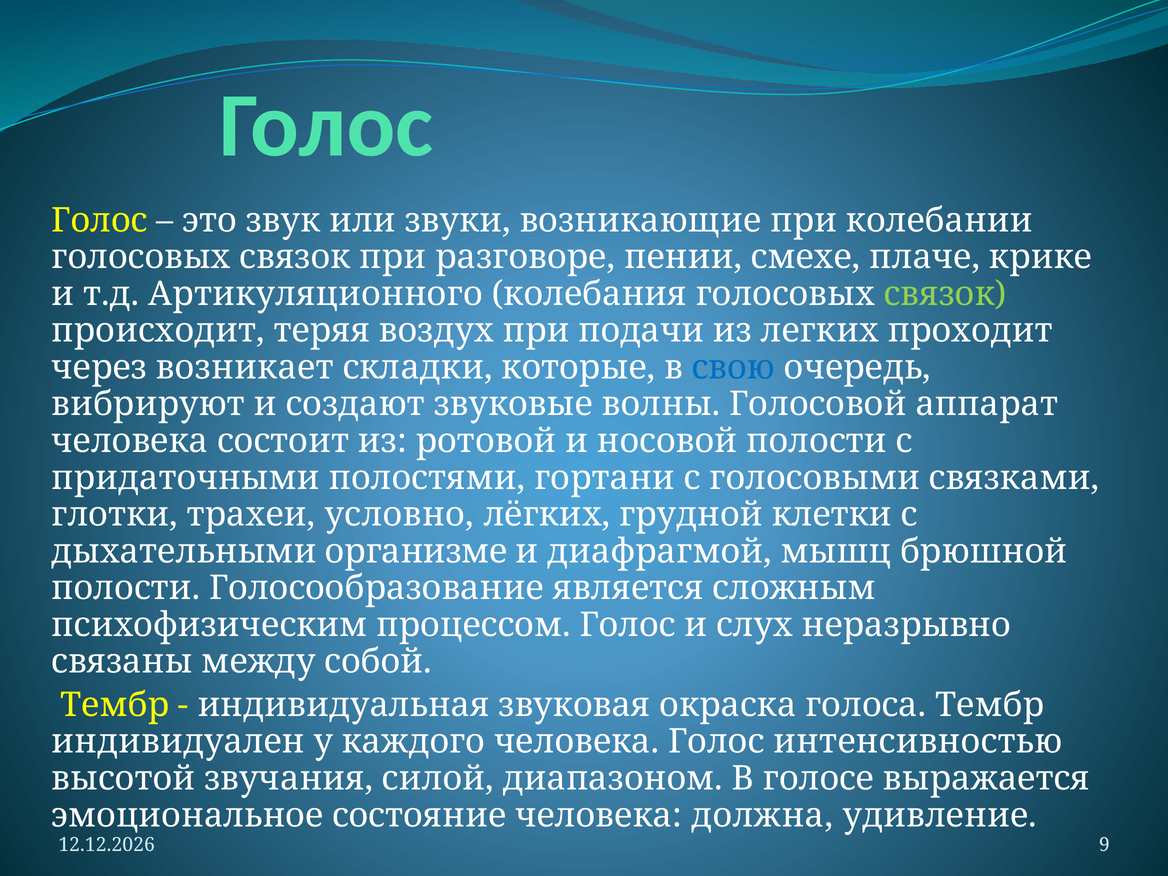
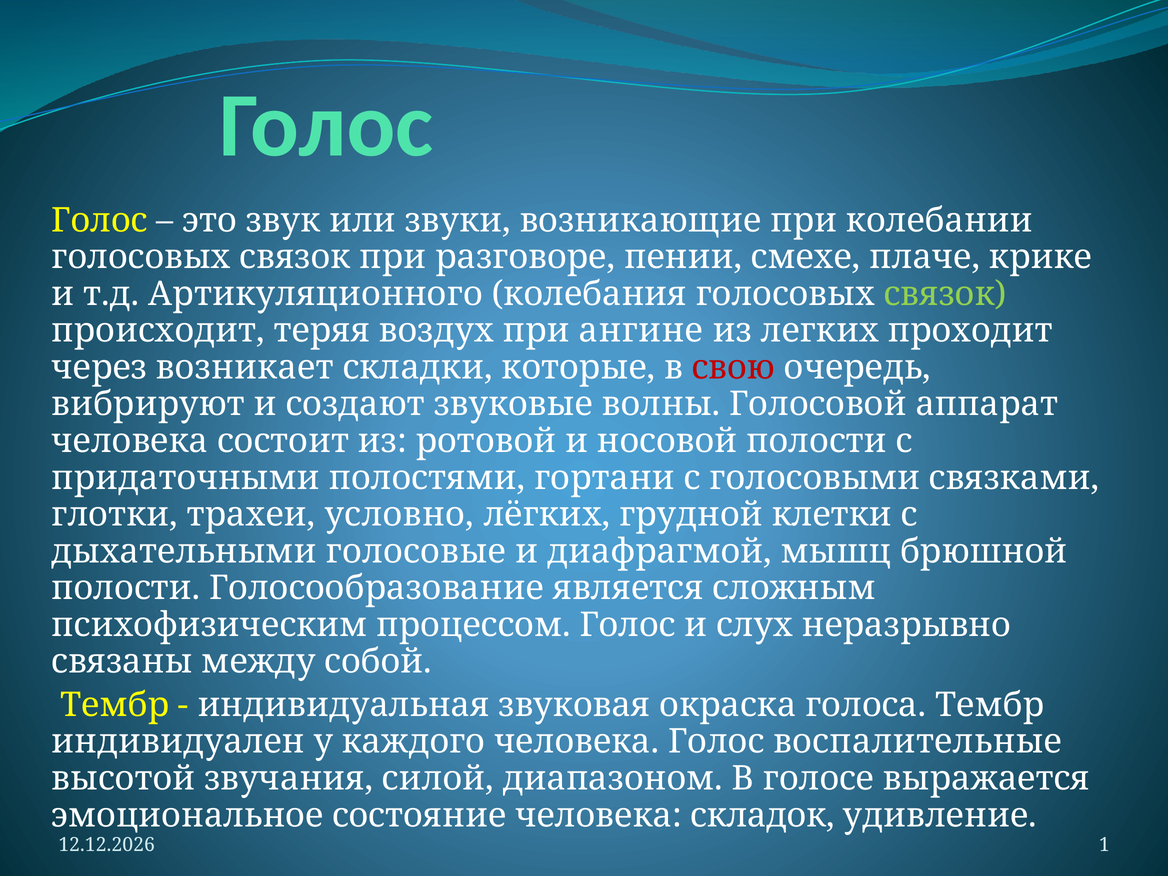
подачи: подачи -> ангине
свою colour: blue -> red
организме: организме -> голосовые
интенсивностью: интенсивностью -> воспалительные
должна: должна -> складок
9: 9 -> 1
